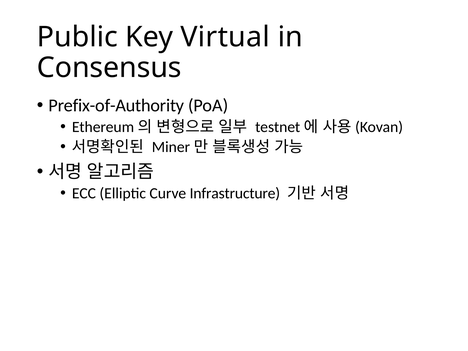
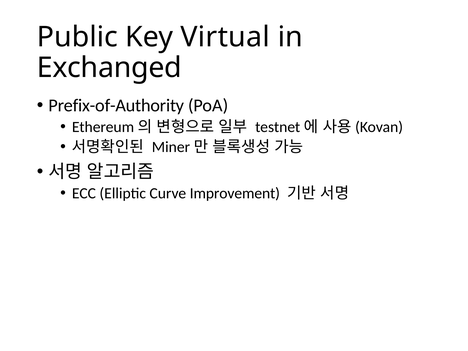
Consensus: Consensus -> Exchanged
Infrastructure: Infrastructure -> Improvement
